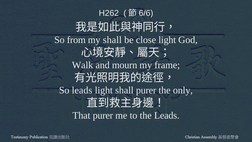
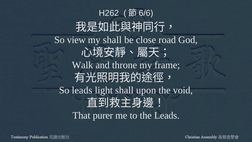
from: from -> view
close light: light -> road
mourn: mourn -> throne
shall purer: purer -> upon
only: only -> void
